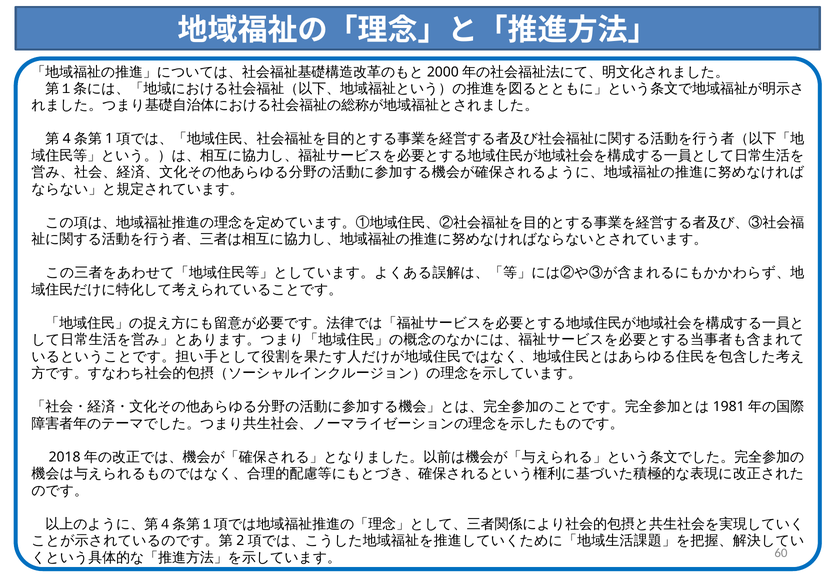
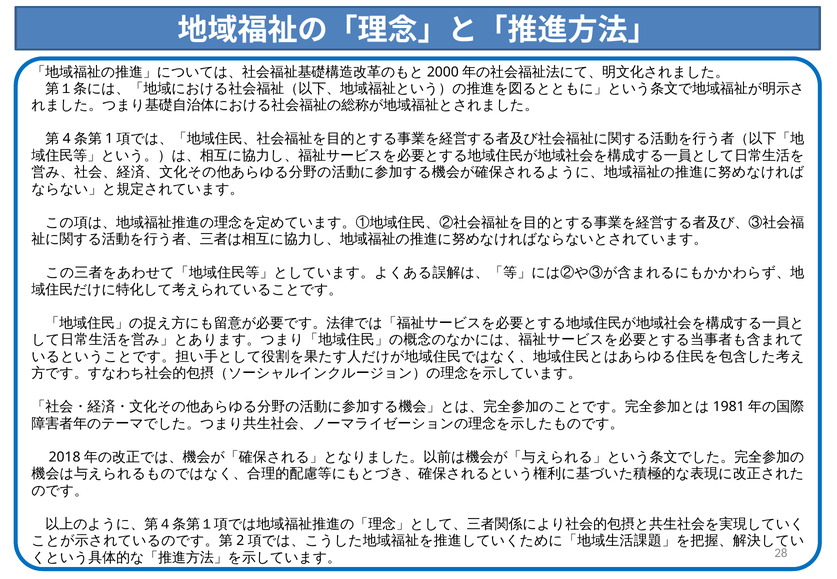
60: 60 -> 28
